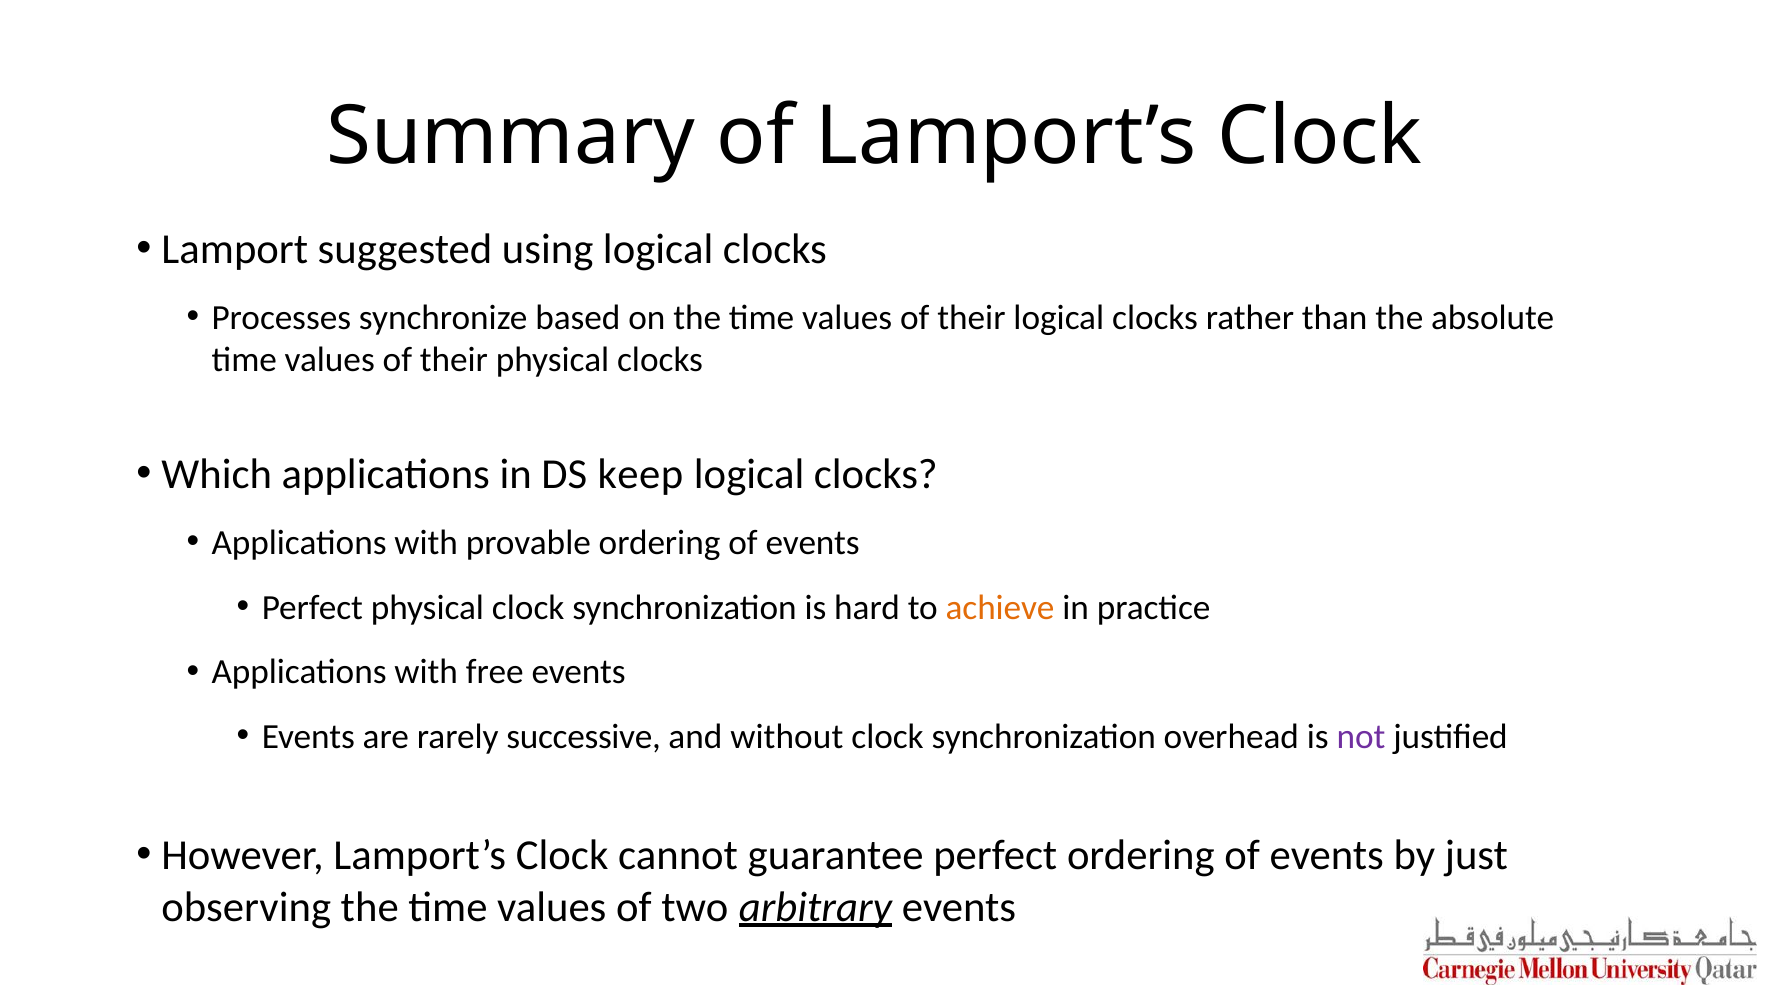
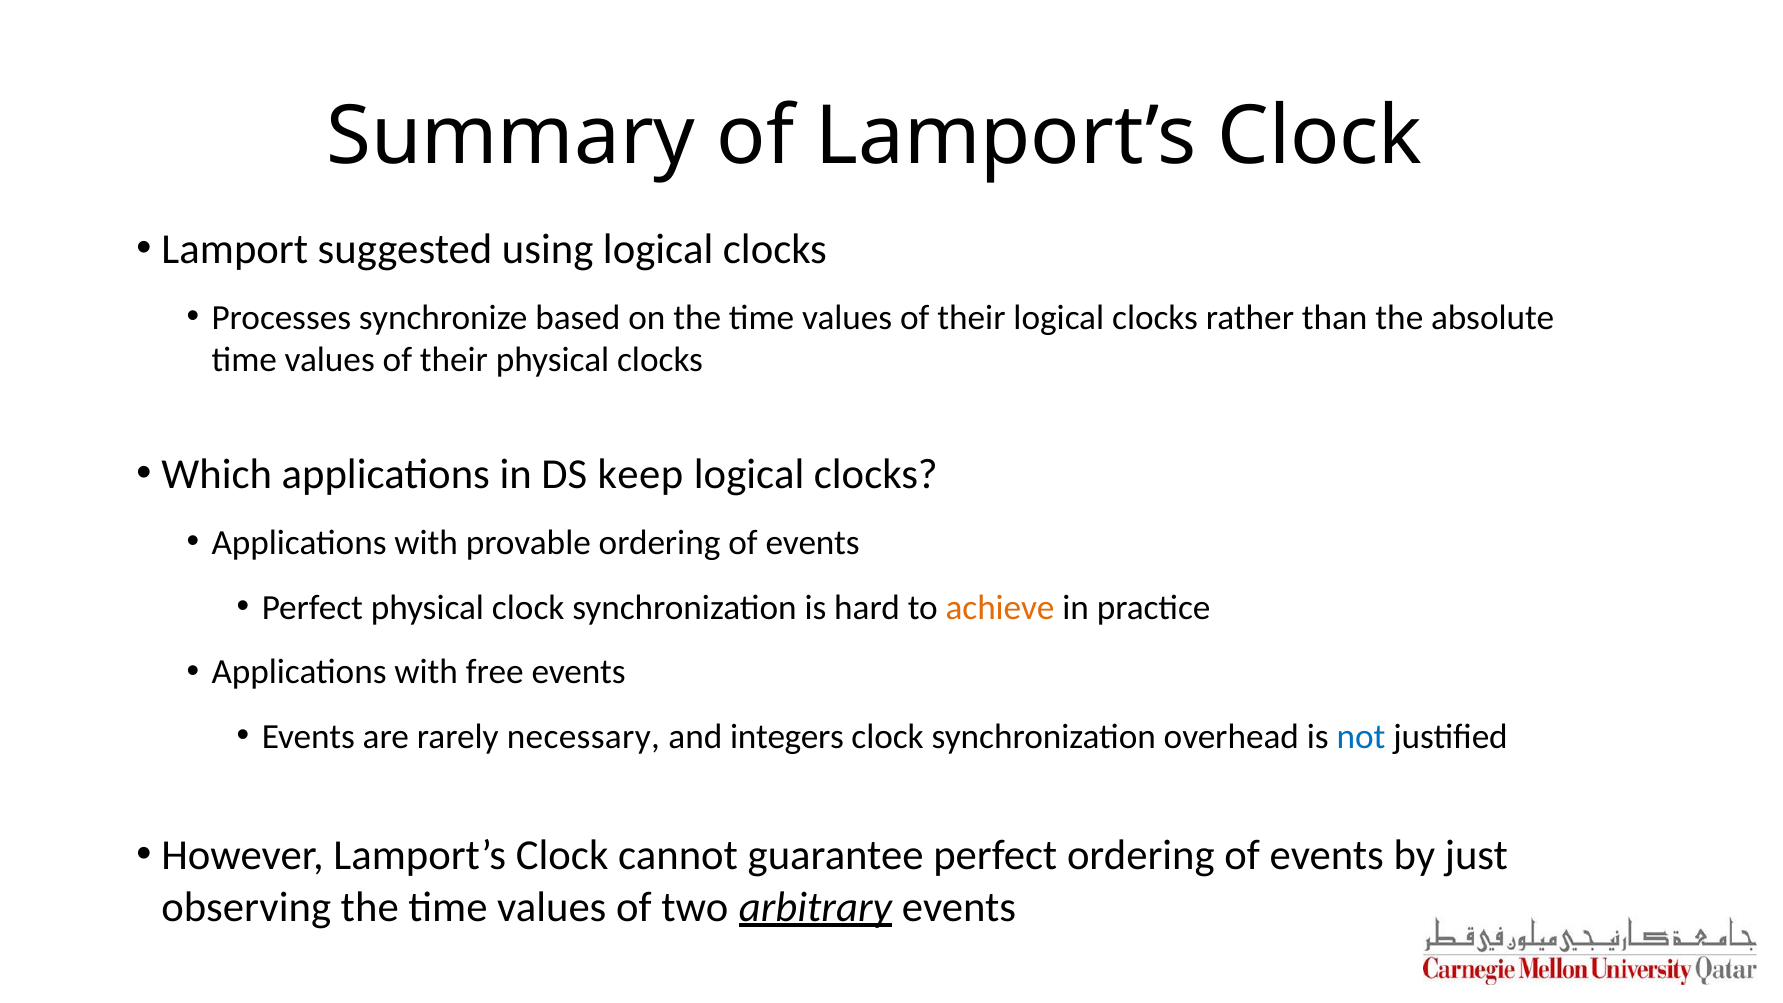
successive: successive -> necessary
without: without -> integers
not colour: purple -> blue
